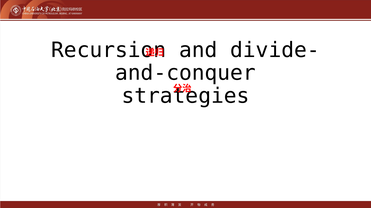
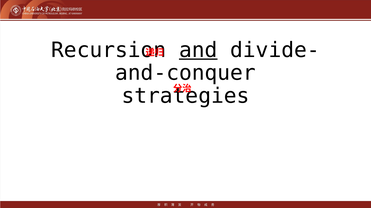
and underline: none -> present
